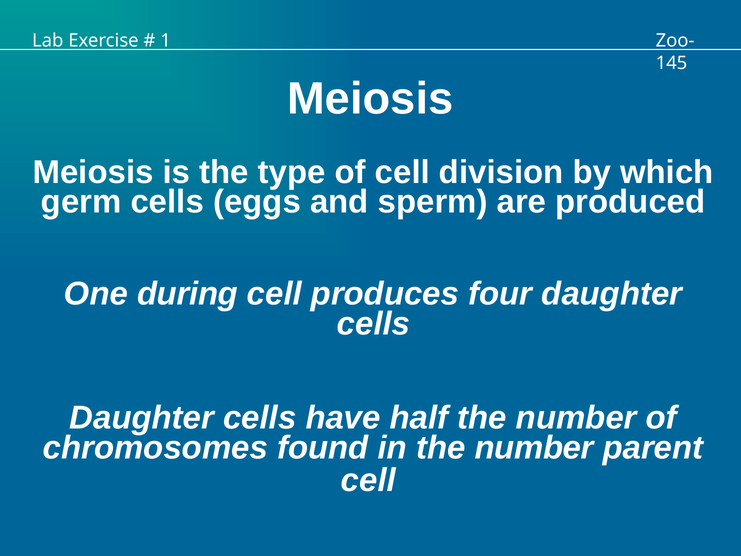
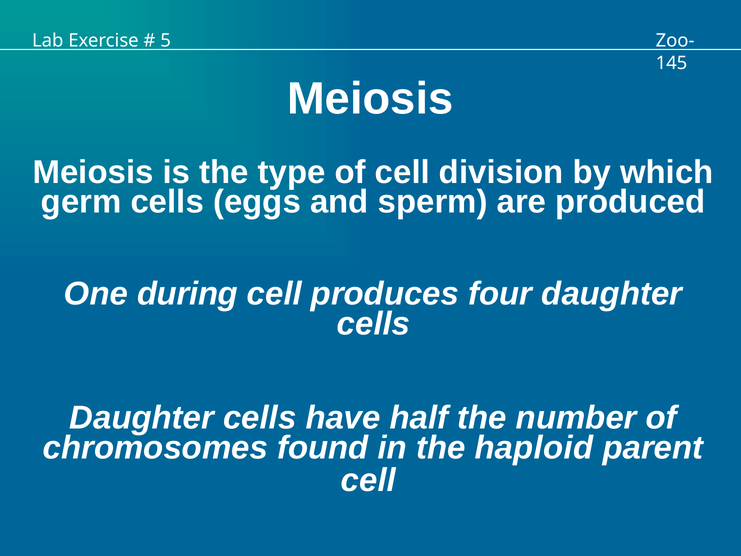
1: 1 -> 5
in the number: number -> haploid
